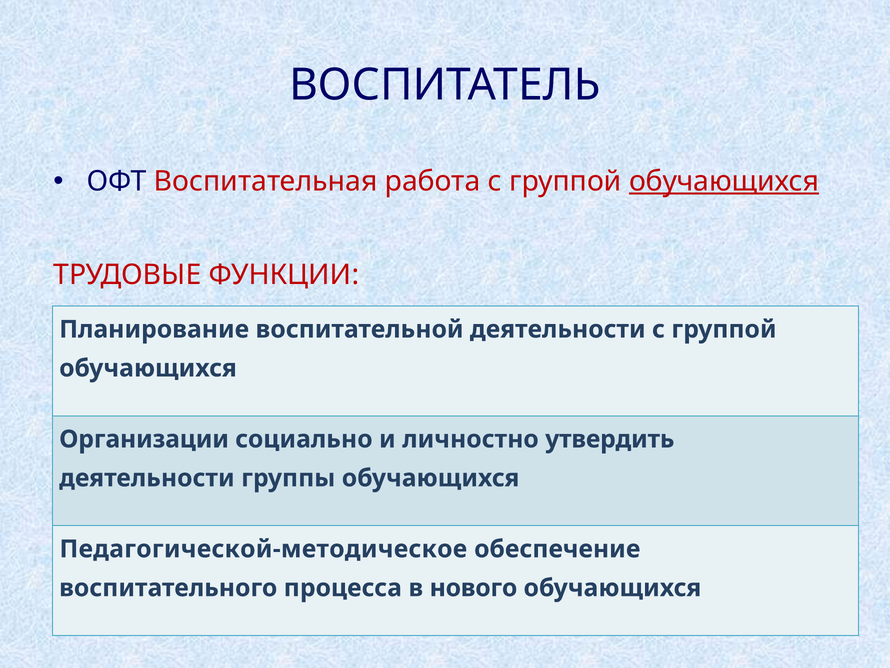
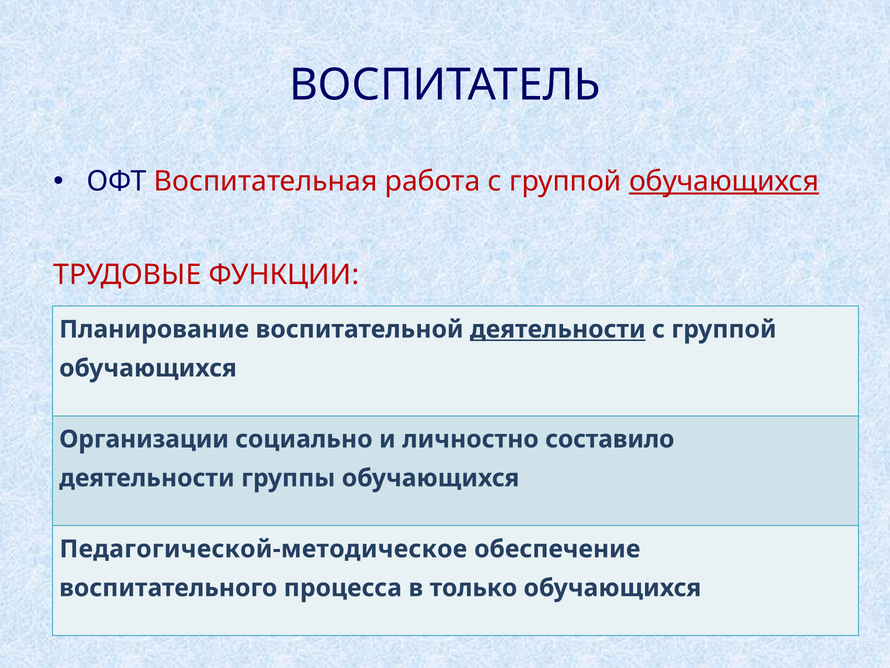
деятельности at (558, 329) underline: none -> present
утвердить: утвердить -> составило
нового: нового -> только
